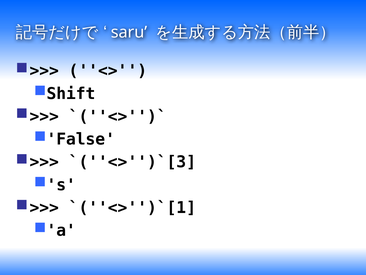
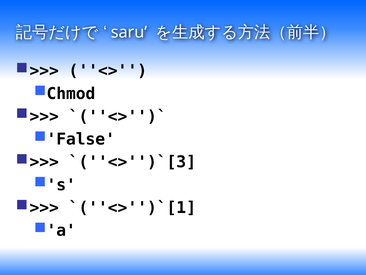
Shift: Shift -> Chmod
